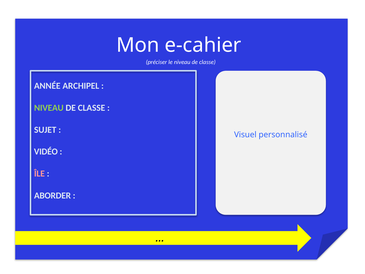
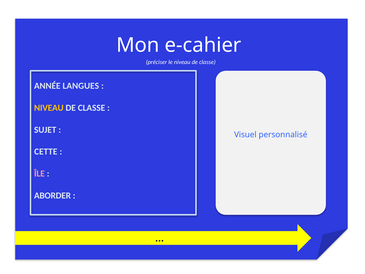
ARCHIPEL: ARCHIPEL -> LANGUES
NIVEAU at (49, 108) colour: light green -> yellow
VIDÉO: VIDÉO -> CETTE
